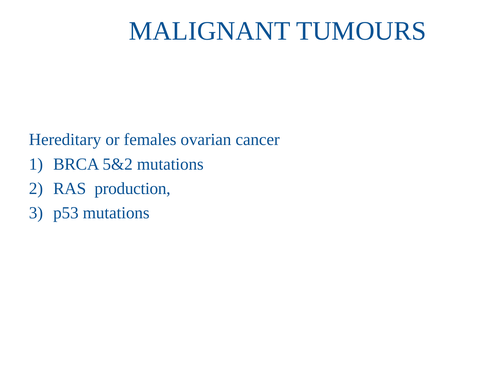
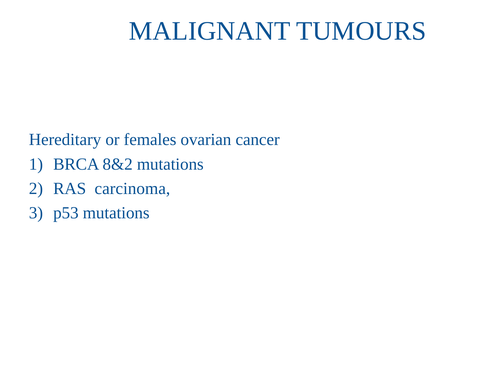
5&2: 5&2 -> 8&2
production: production -> carcinoma
